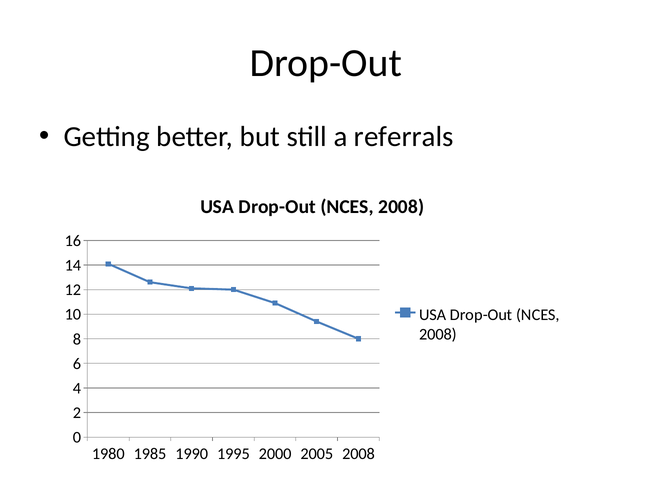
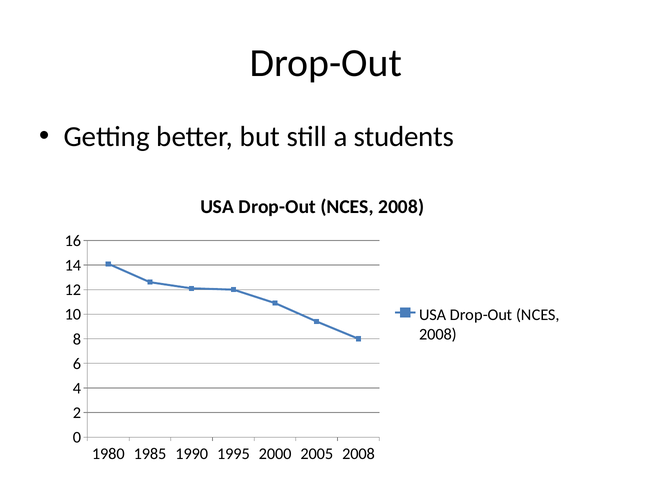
referrals: referrals -> students
